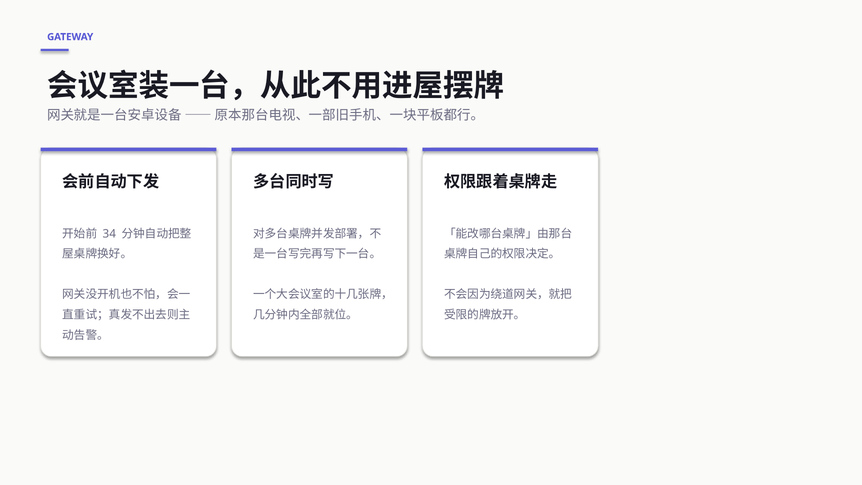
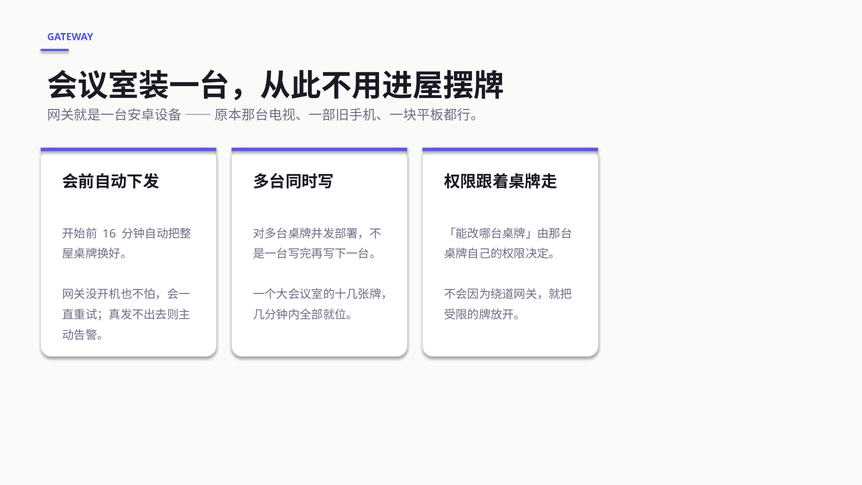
34: 34 -> 16
